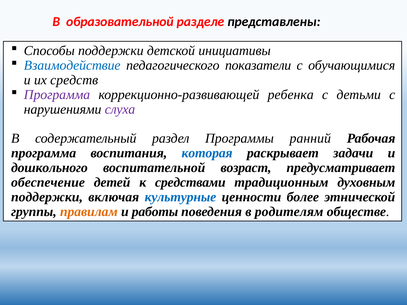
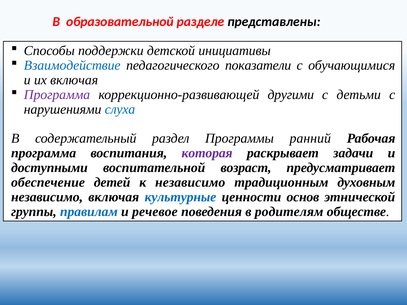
их средств: средств -> включая
ребенка: ребенка -> другими
слуха colour: purple -> blue
которая colour: blue -> purple
дошкольного: дошкольного -> доступными
к средствами: средствами -> независимо
поддержки at (47, 197): поддержки -> независимо
более: более -> основ
правилам colour: orange -> blue
работы: работы -> речевое
